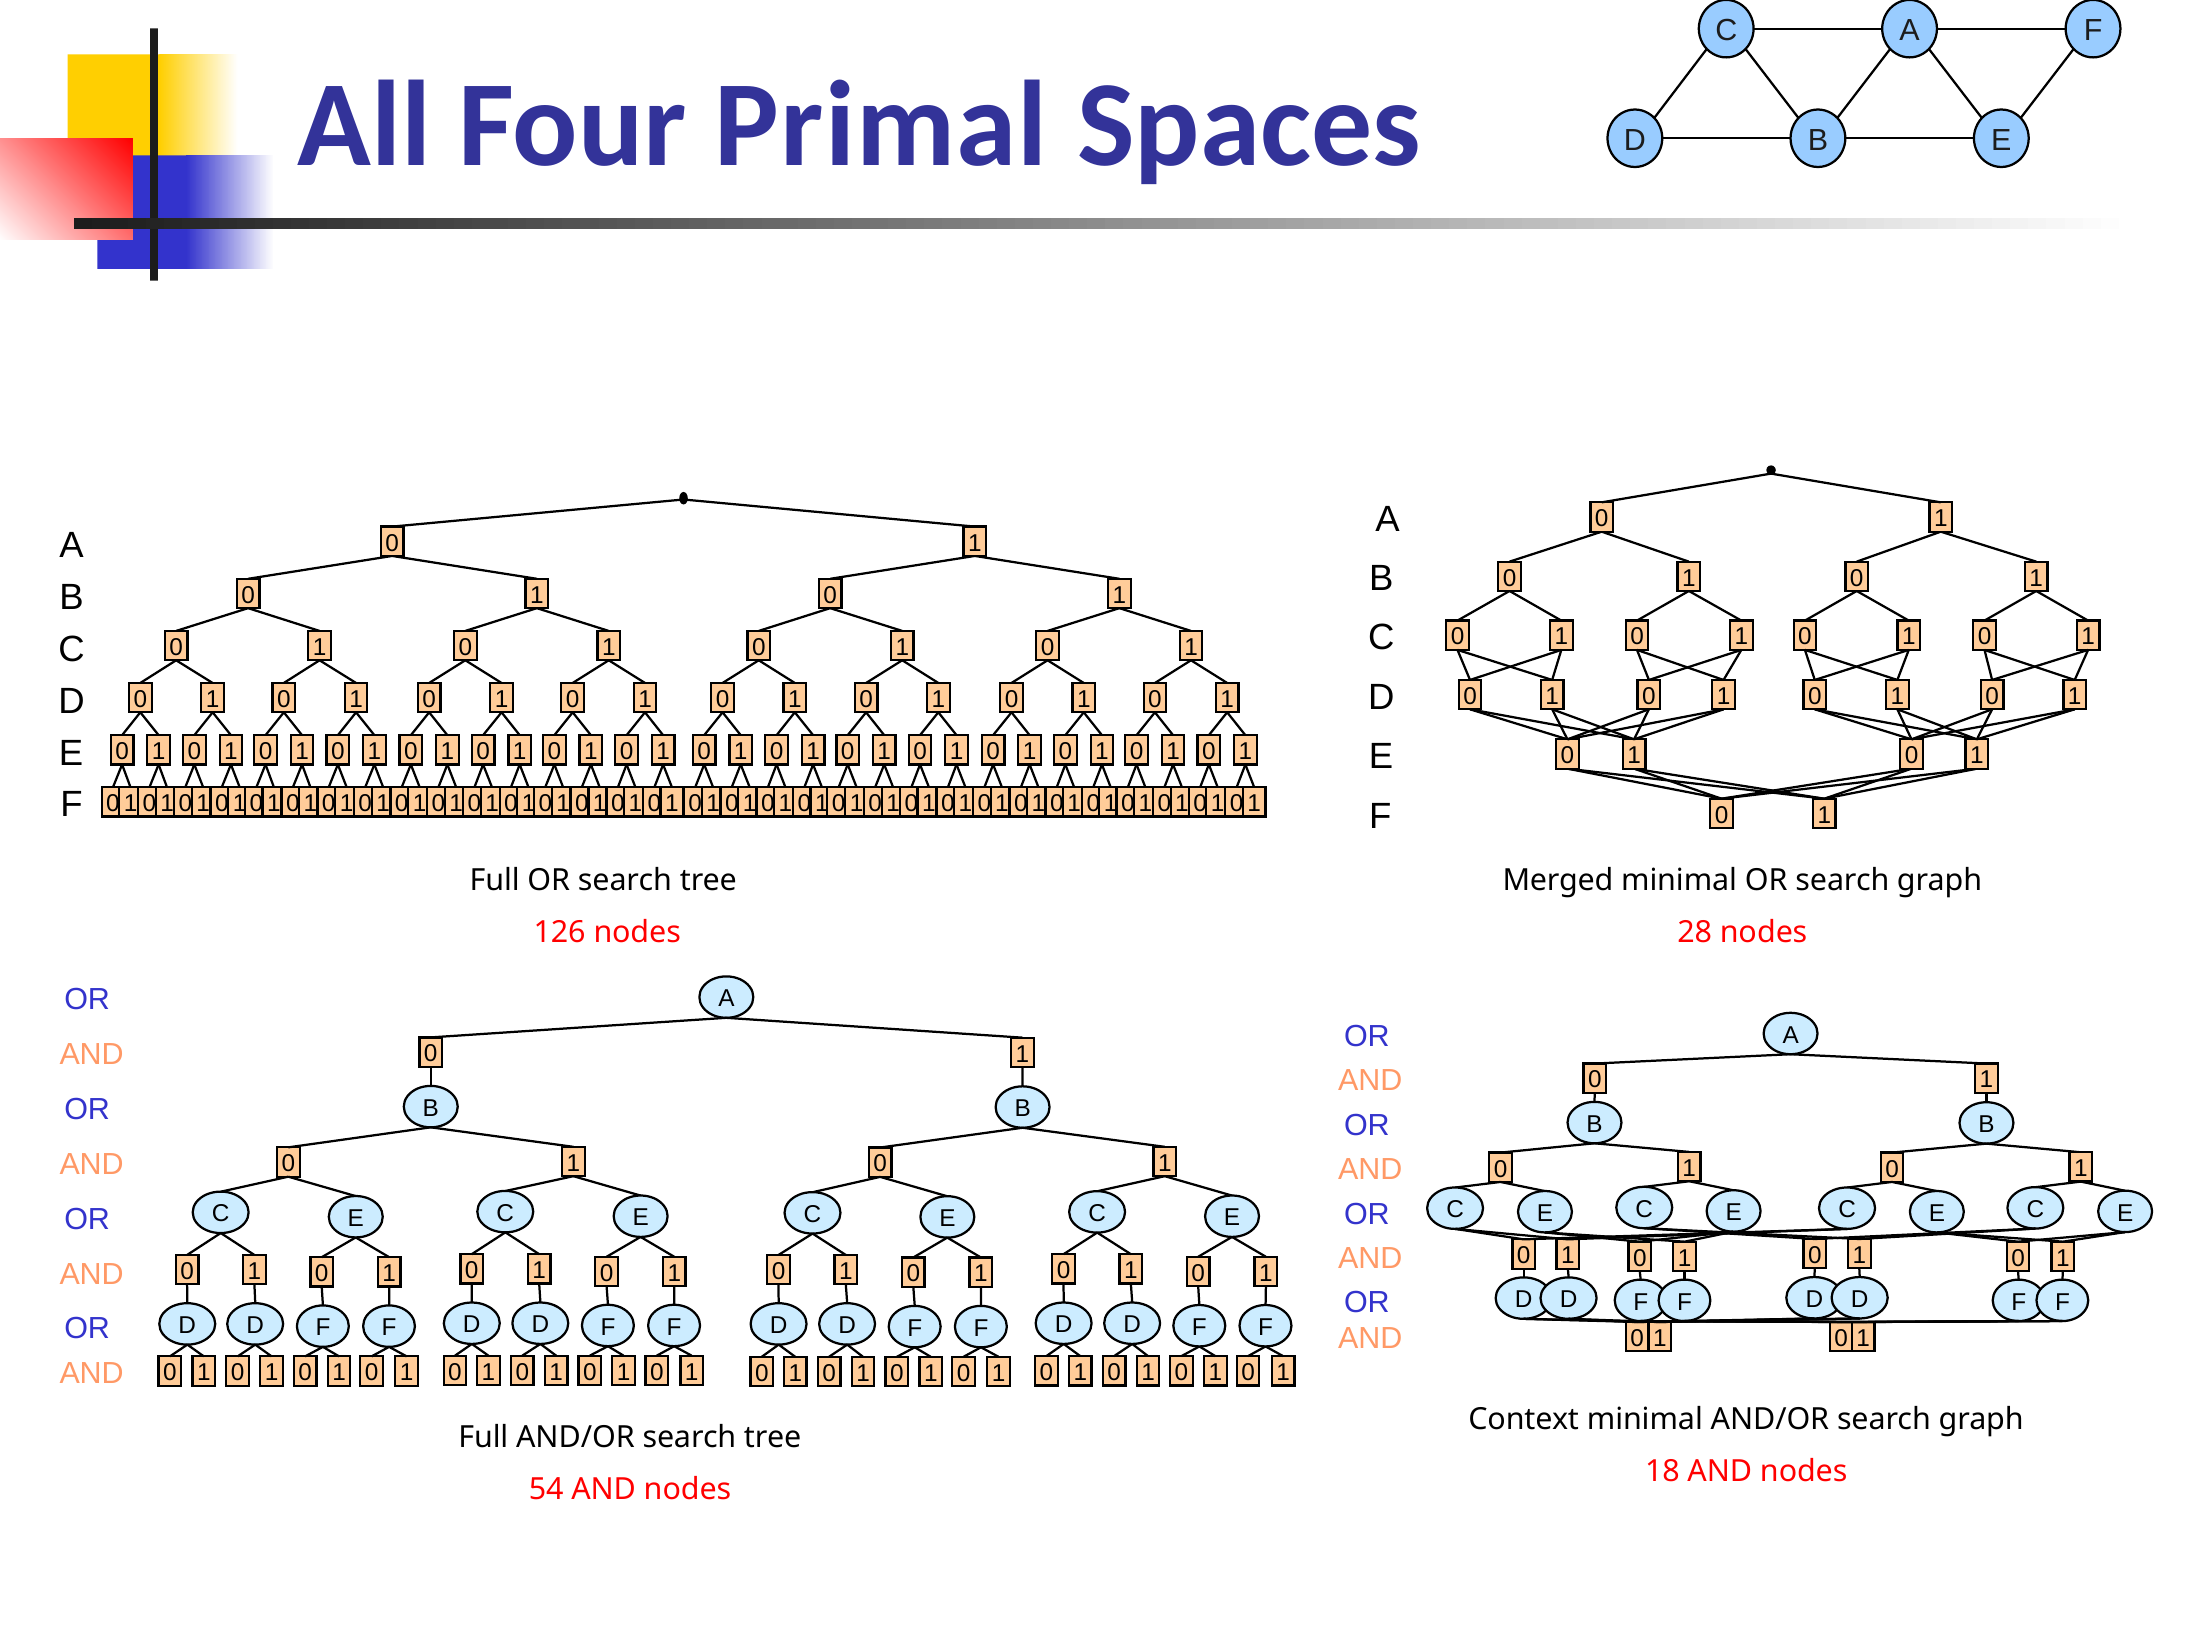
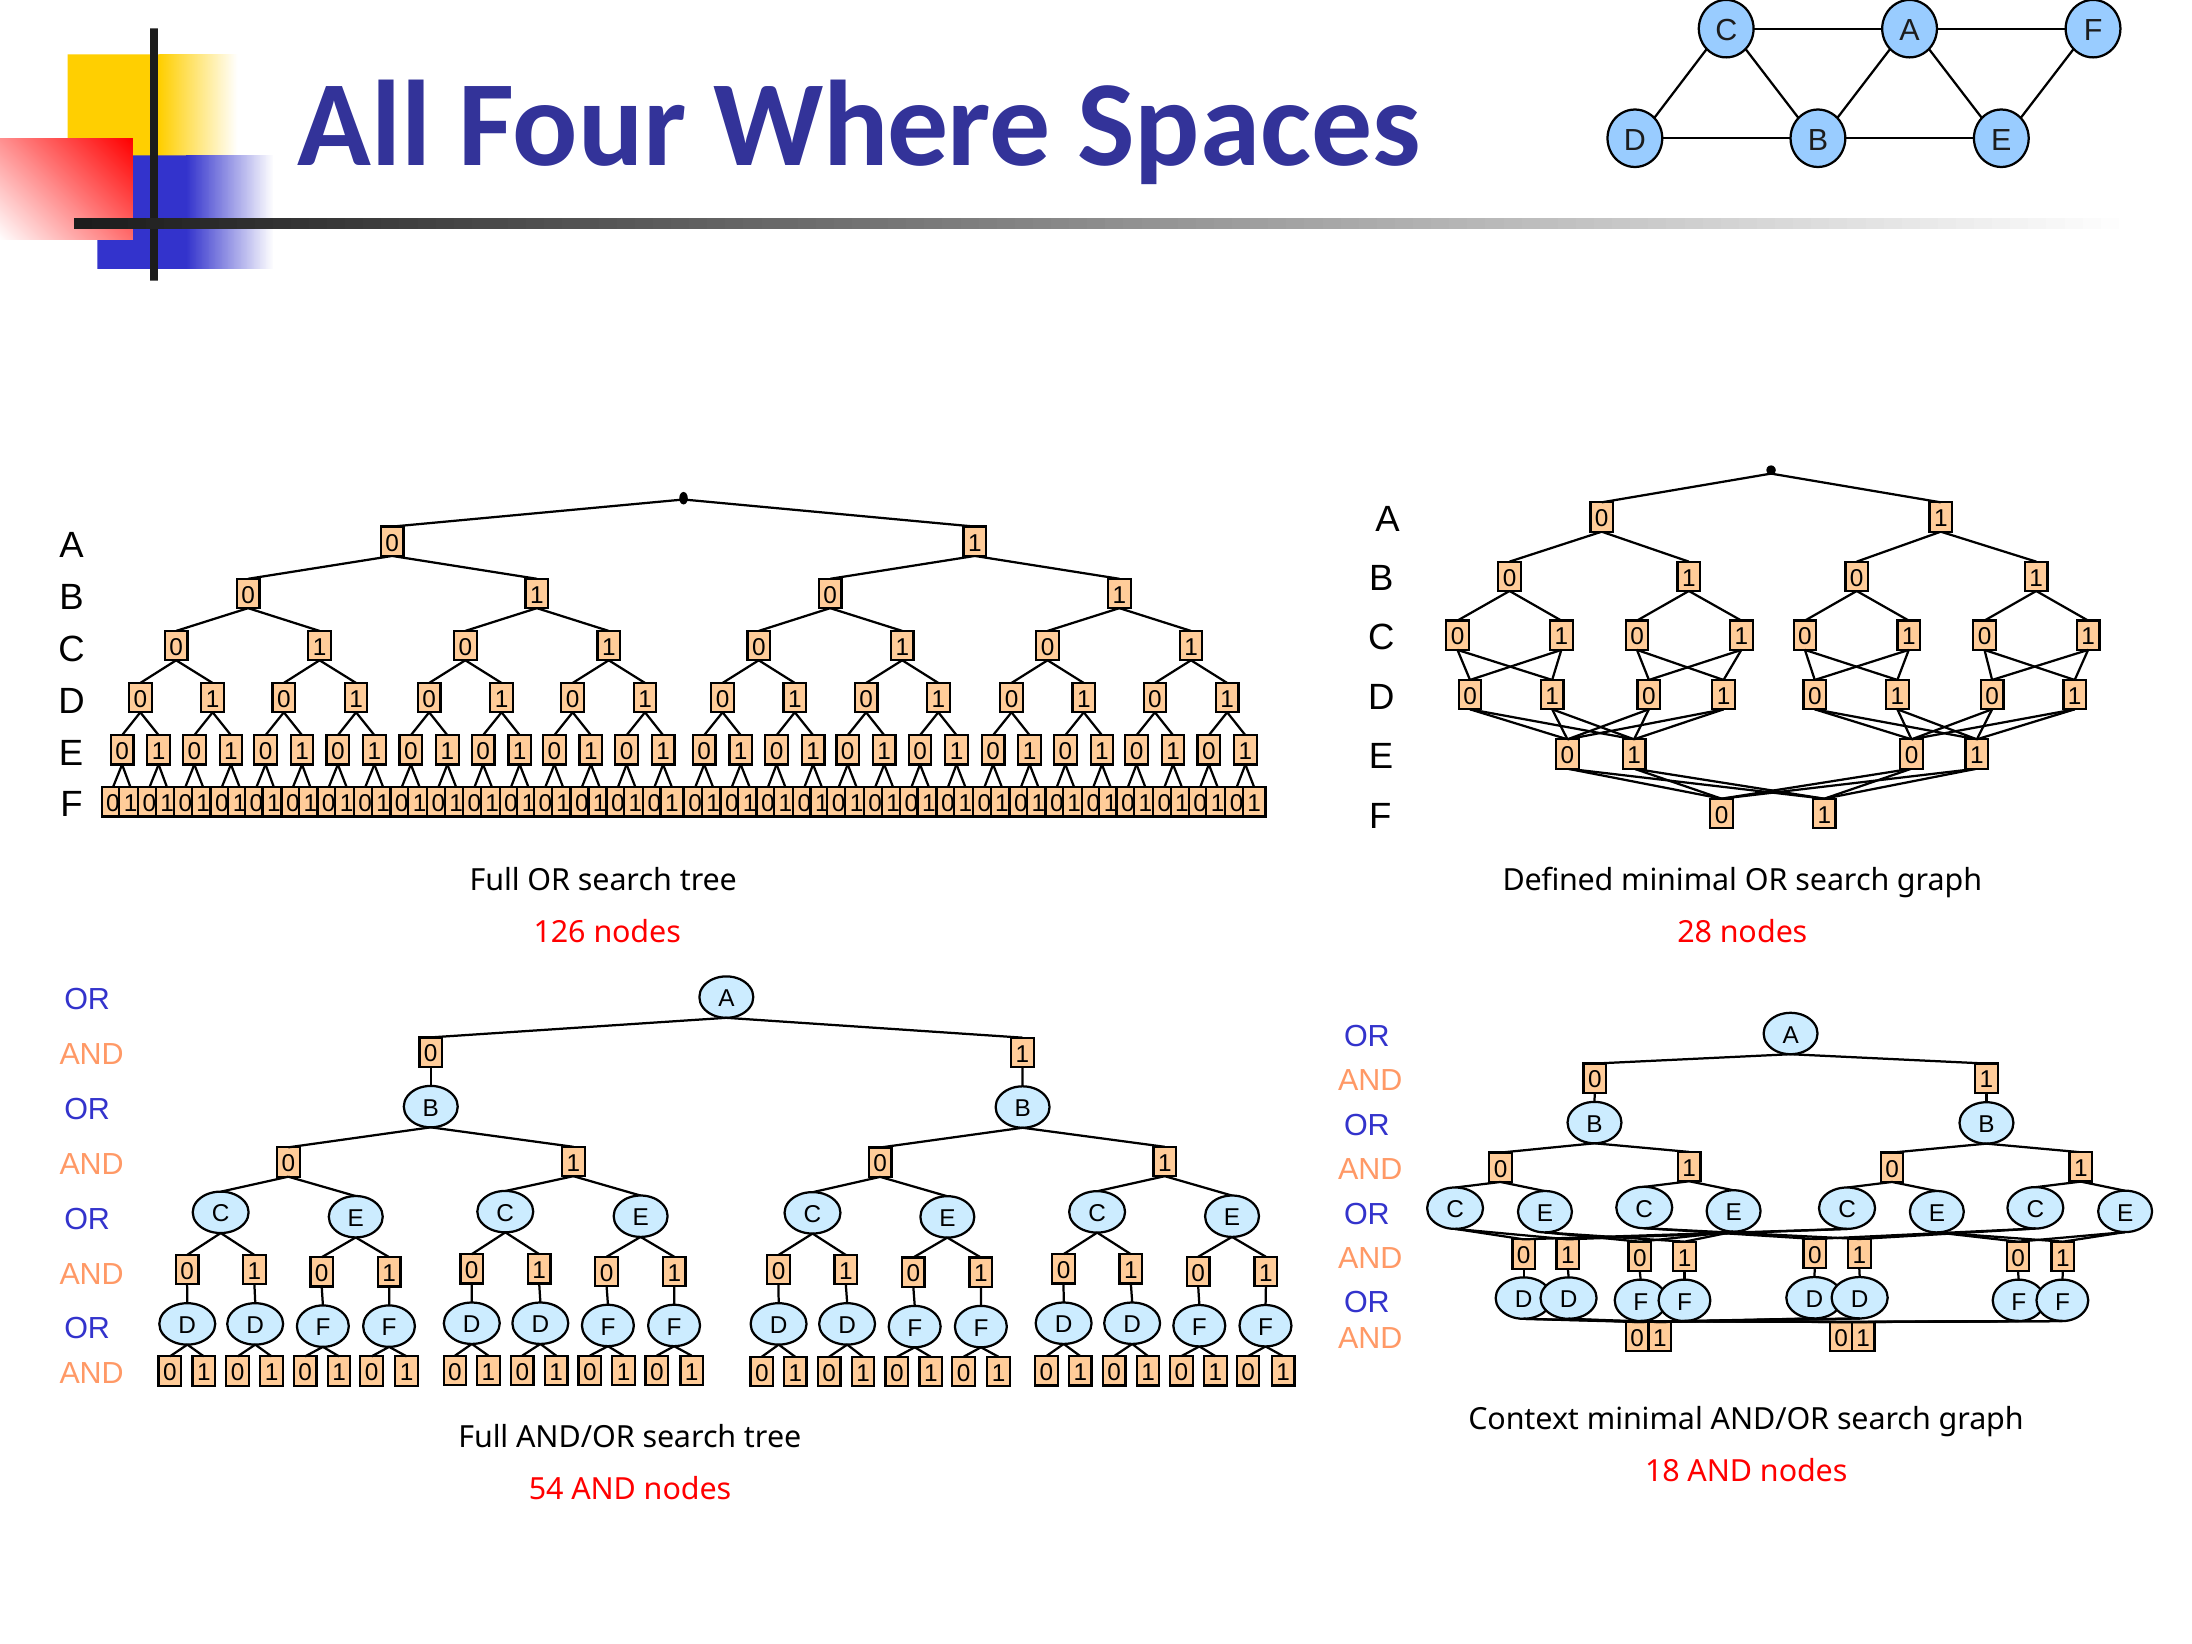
Primal: Primal -> Where
Merged: Merged -> Defined
